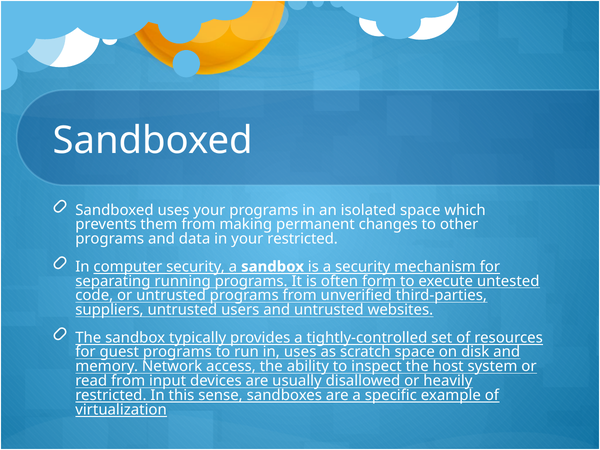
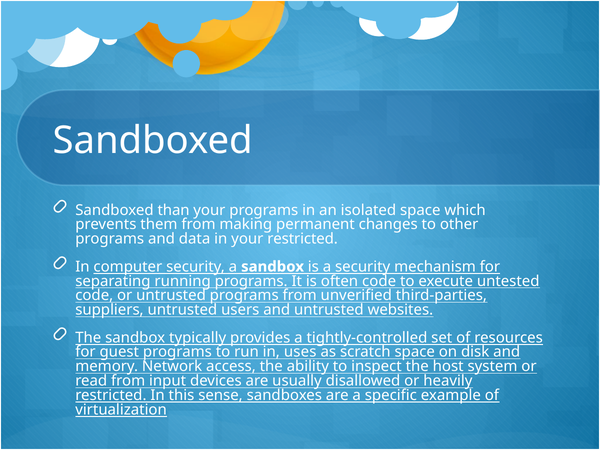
Sandboxed uses: uses -> than
often form: form -> code
